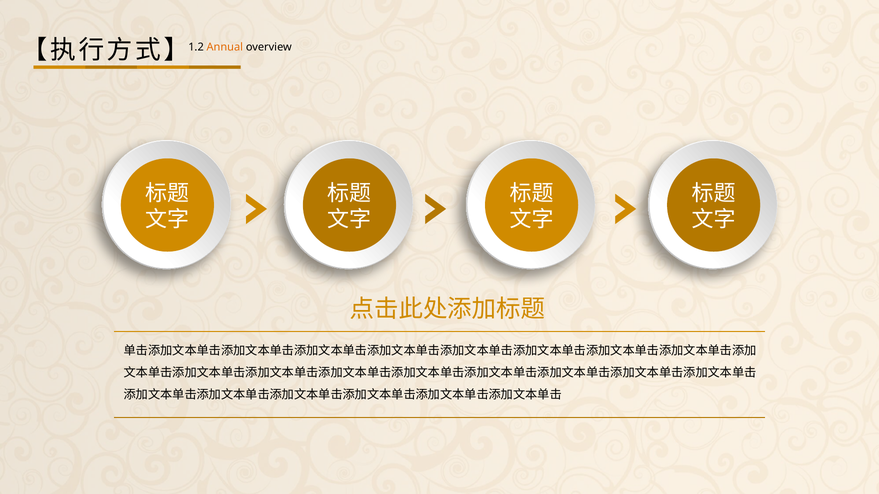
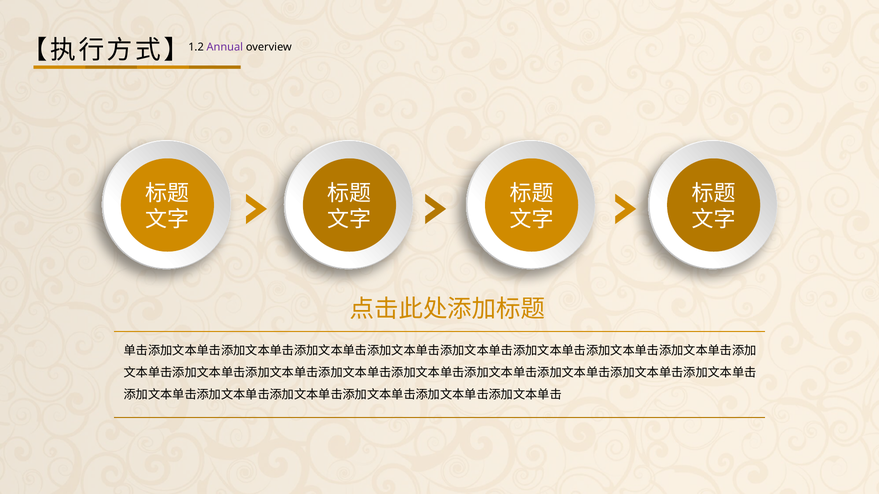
Annual colour: orange -> purple
